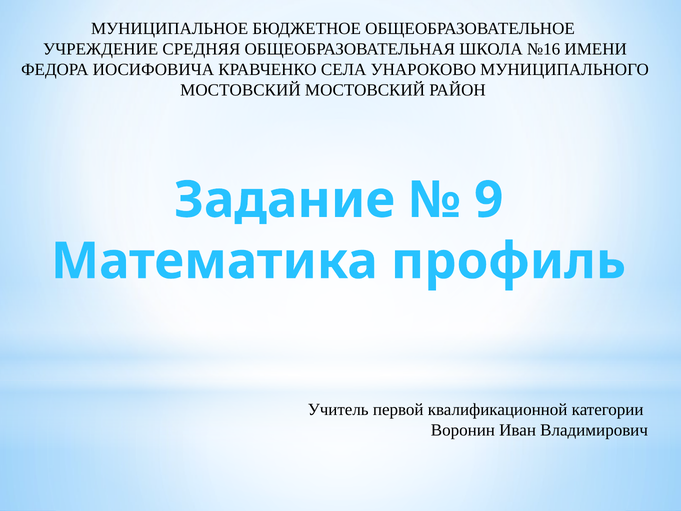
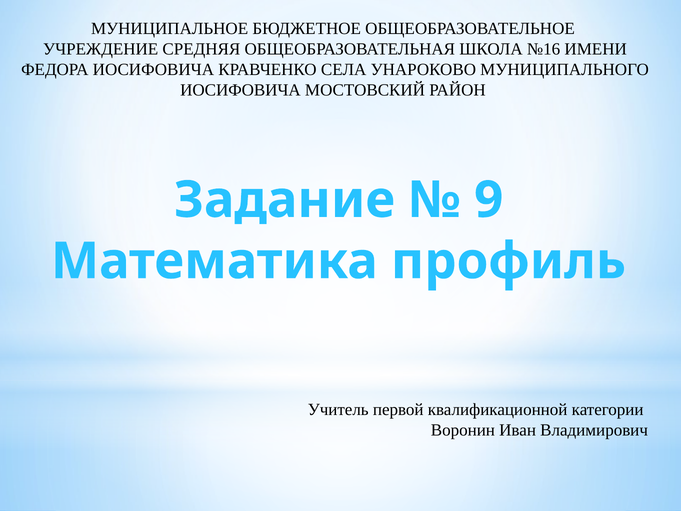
МОСТОВСКИЙ at (240, 90): МОСТОВСКИЙ -> ИОСИФОВИЧА
